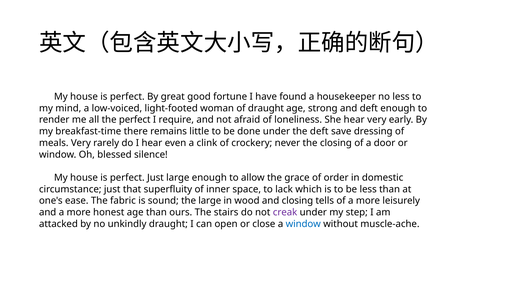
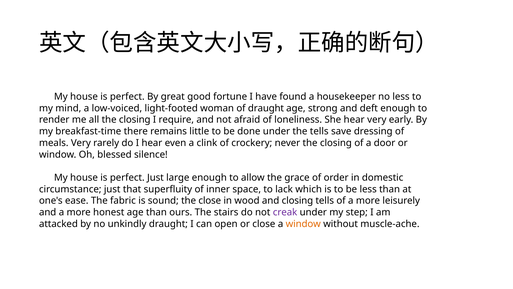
all the perfect: perfect -> closing
the deft: deft -> tells
the large: large -> close
window at (303, 224) colour: blue -> orange
